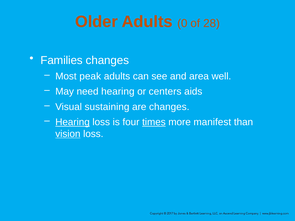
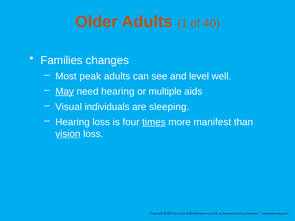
0: 0 -> 1
28: 28 -> 40
area: area -> level
May underline: none -> present
centers: centers -> multiple
sustaining: sustaining -> individuals
are changes: changes -> sleeping
Hearing at (73, 122) underline: present -> none
